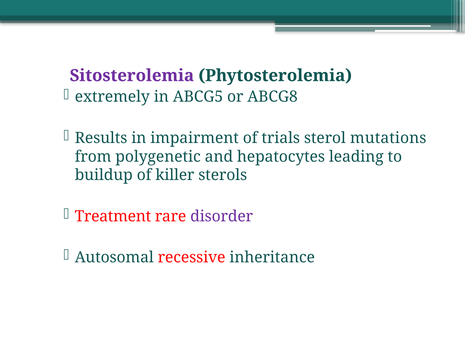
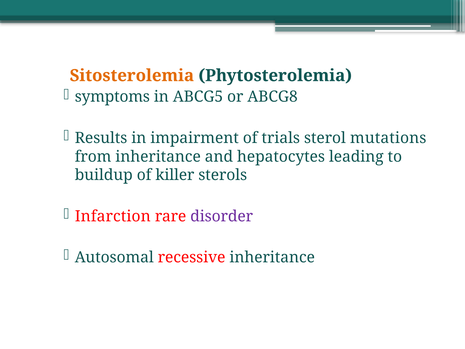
Sitosterolemia colour: purple -> orange
extremely: extremely -> symptoms
from polygenetic: polygenetic -> inheritance
Treatment: Treatment -> Infarction
